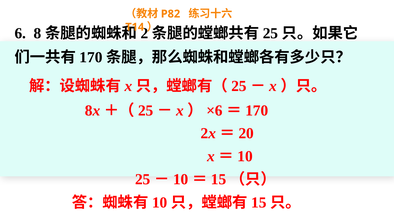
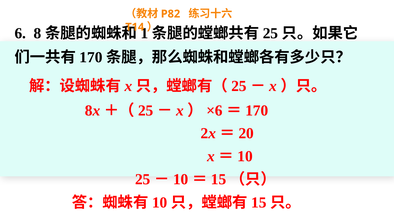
2: 2 -> 1
